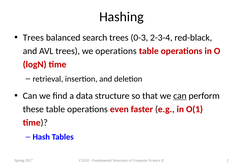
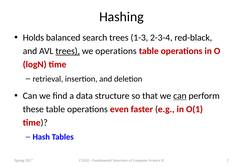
Trees at (33, 38): Trees -> Holds
0-3: 0-3 -> 1-3
trees at (68, 51) underline: none -> present
